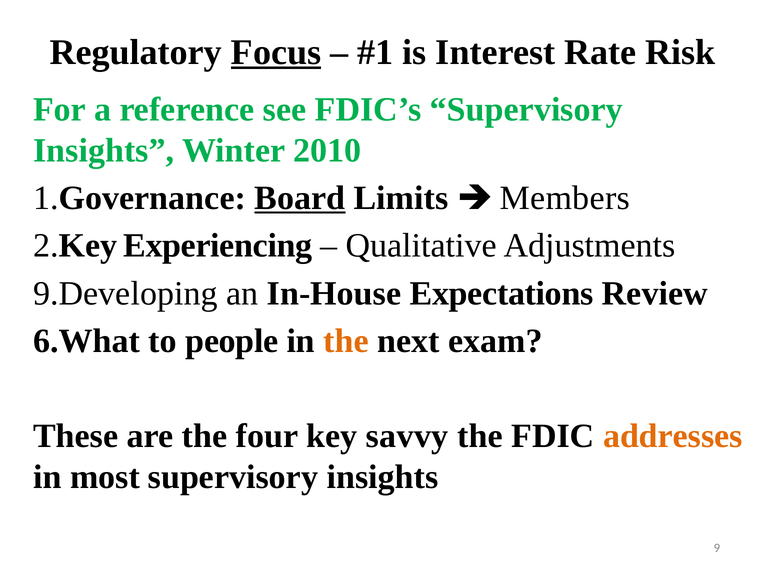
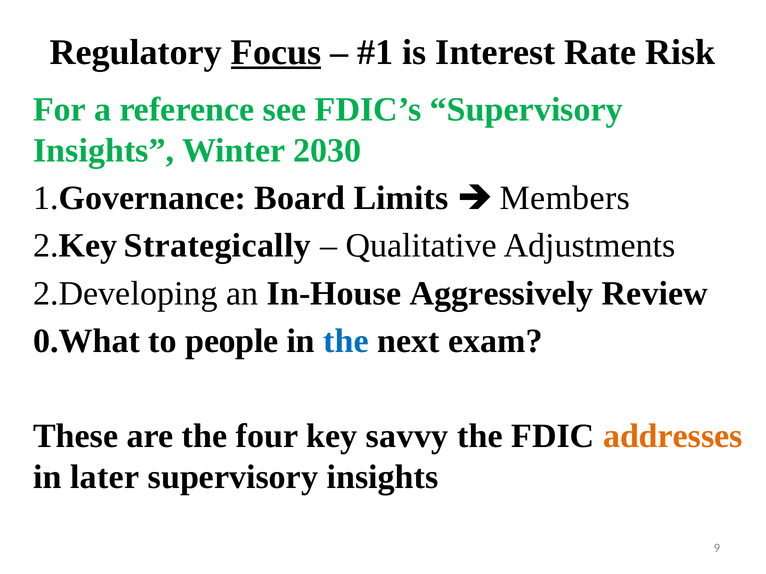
2010: 2010 -> 2030
Board underline: present -> none
Experiencing: Experiencing -> Strategically
9.Developing: 9.Developing -> 2.Developing
Expectations: Expectations -> Aggressively
6.What: 6.What -> 0.What
the at (346, 341) colour: orange -> blue
most: most -> later
